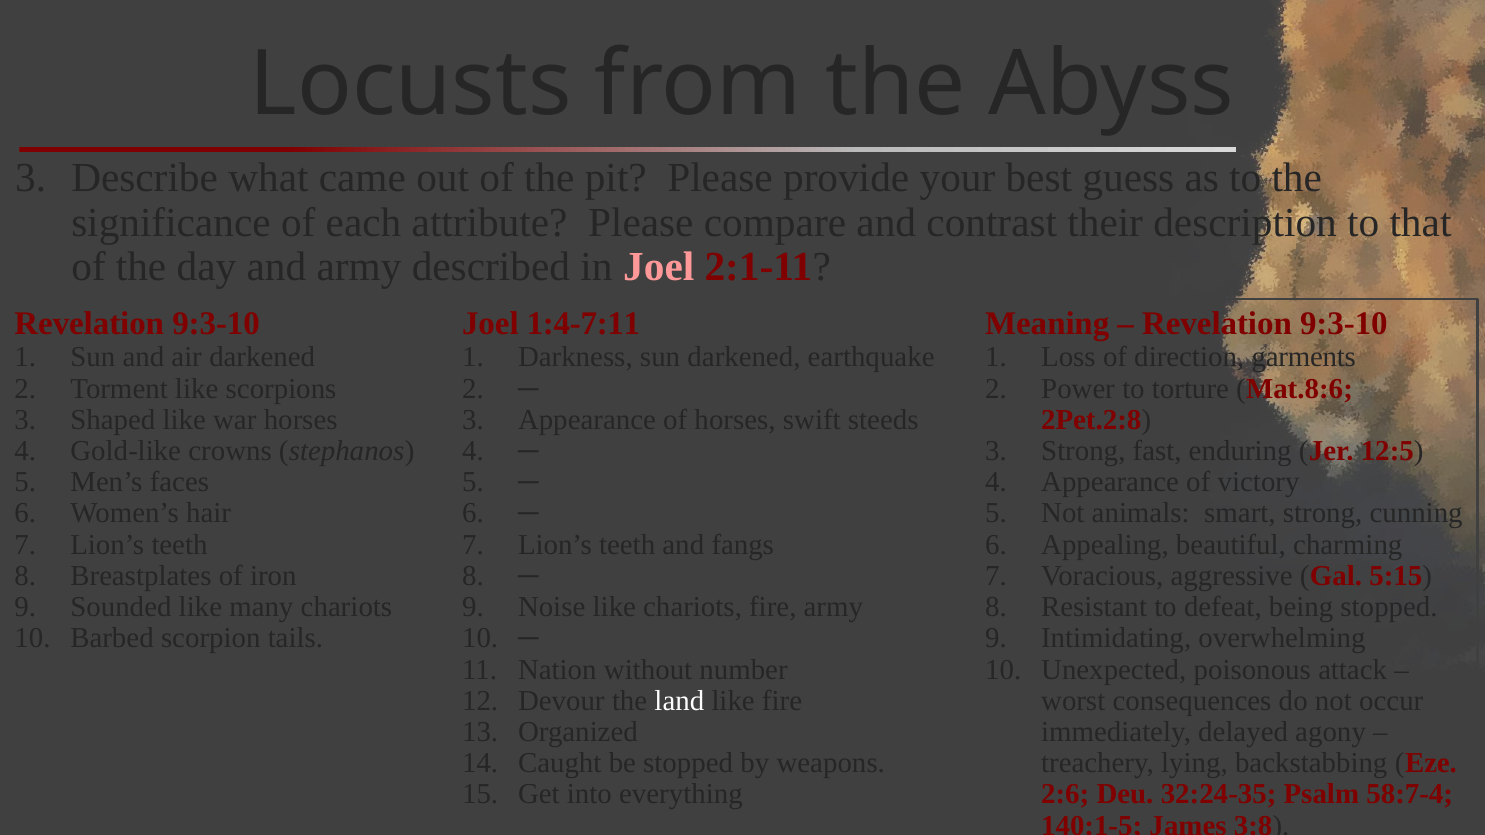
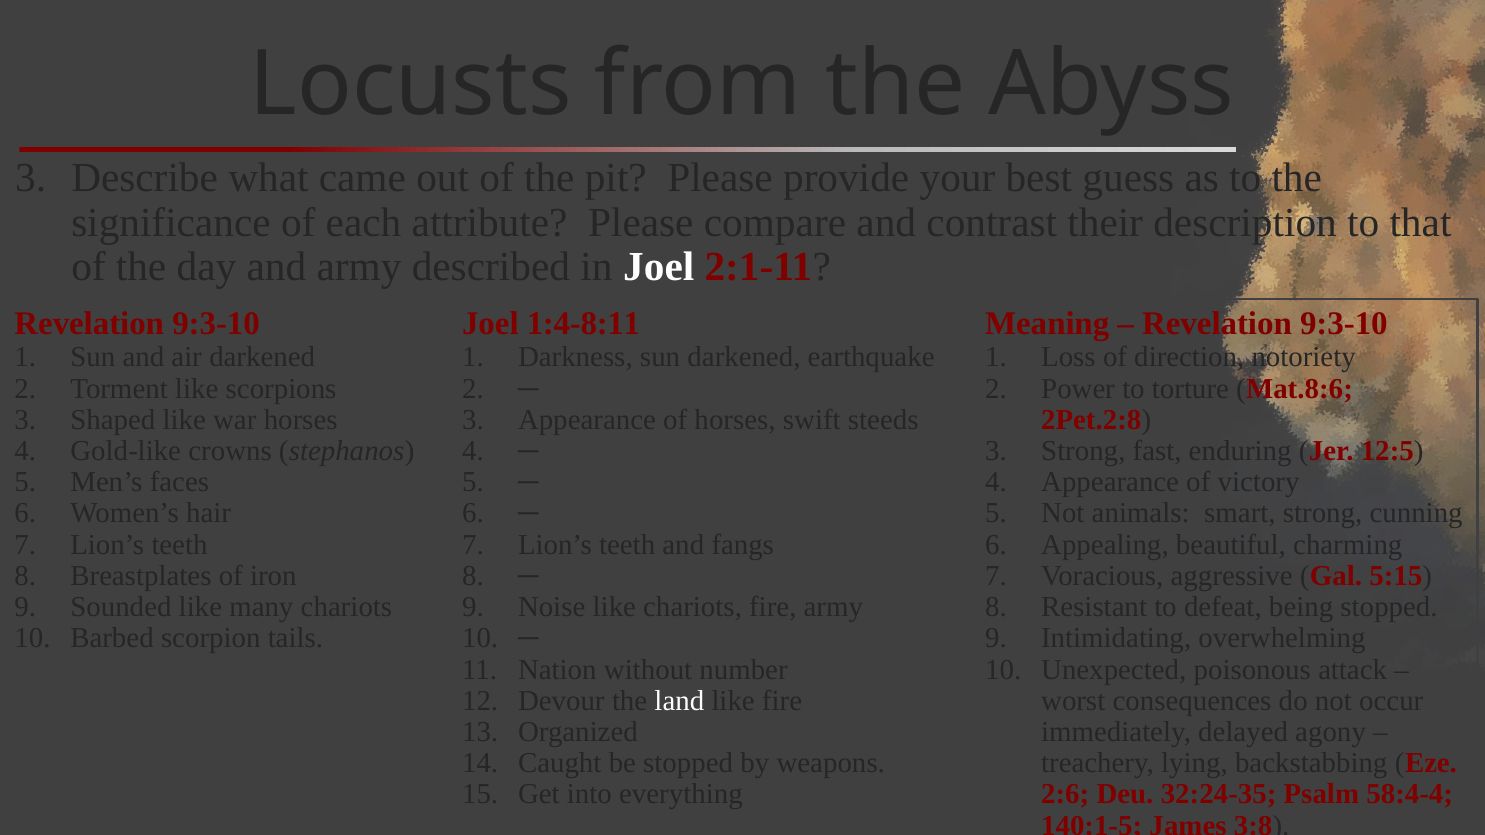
Joel at (659, 267) colour: pink -> white
1:4-7:11: 1:4-7:11 -> 1:4-8:11
garments: garments -> notoriety
58:7-4: 58:7-4 -> 58:4-4
